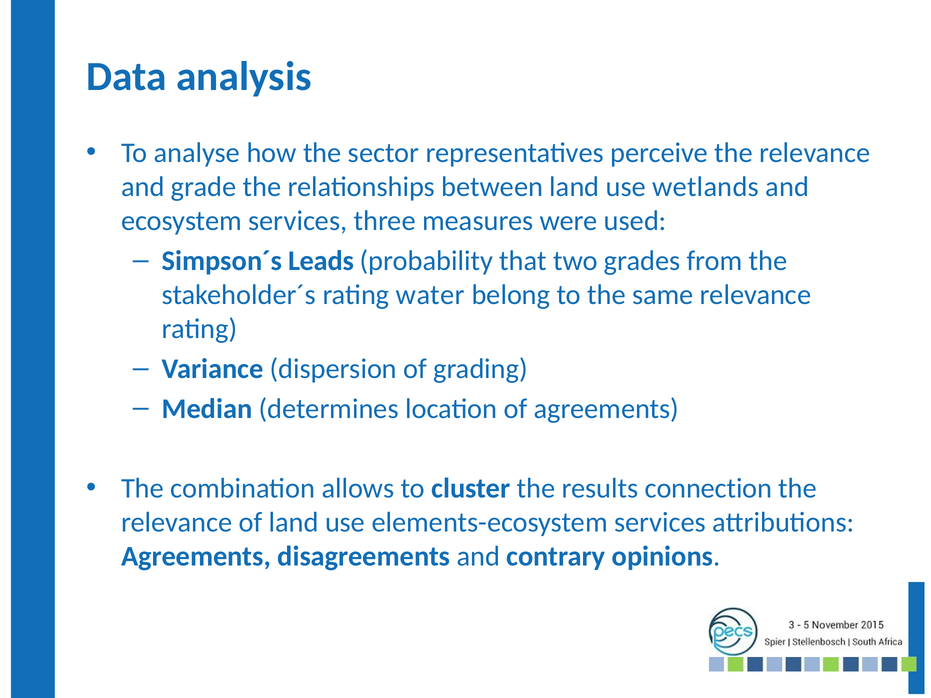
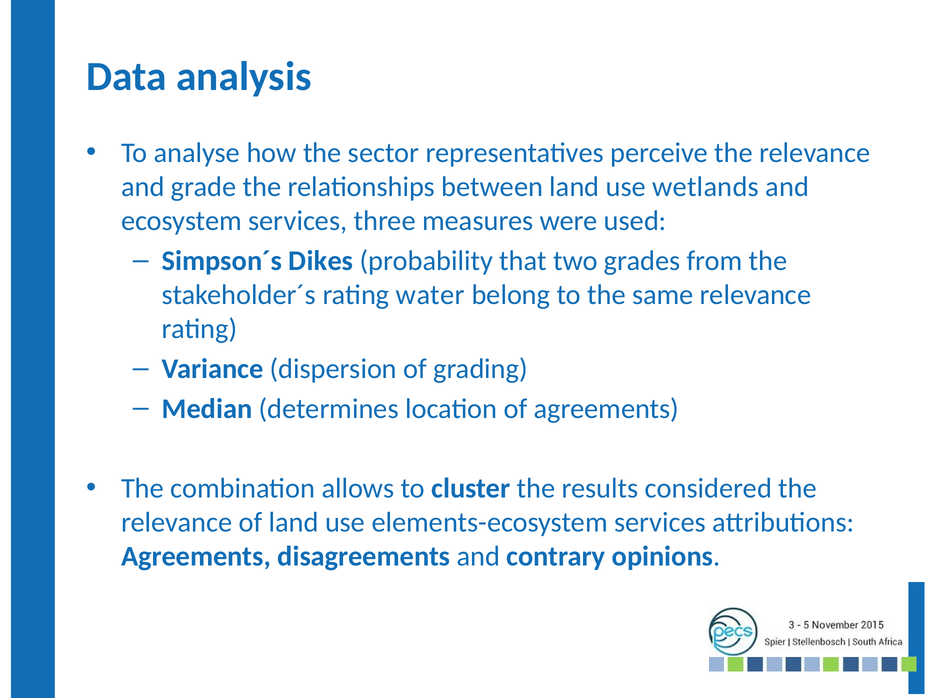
Leads: Leads -> Dikes
connection: connection -> considered
